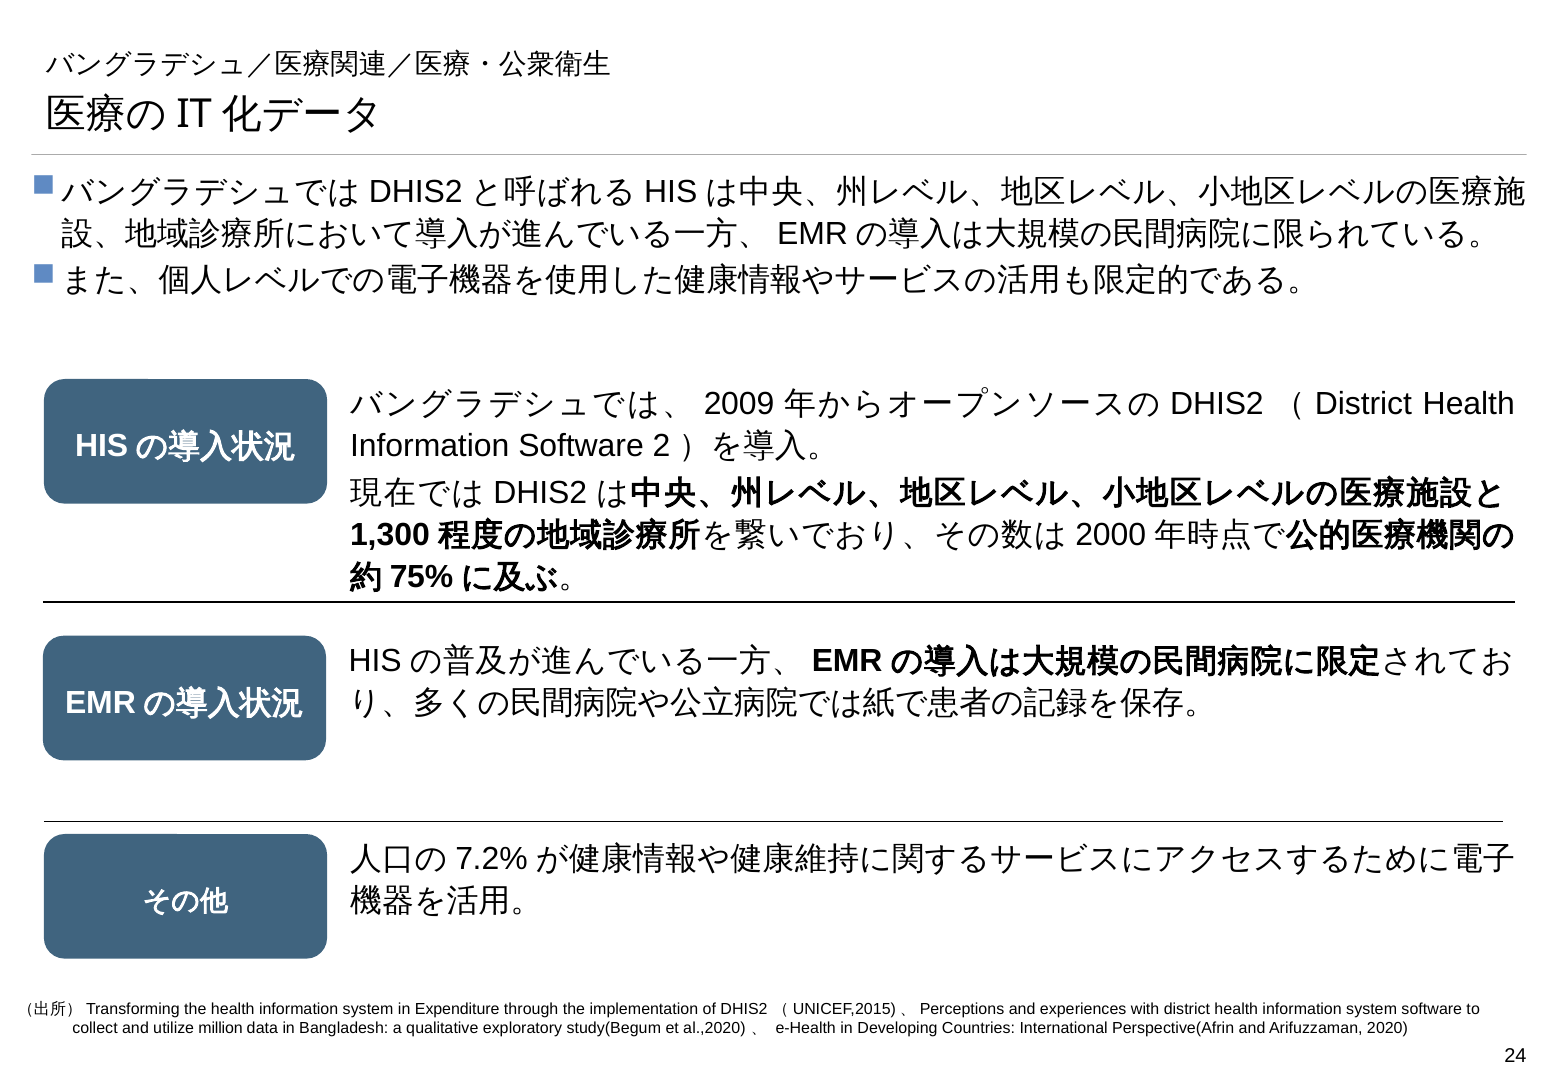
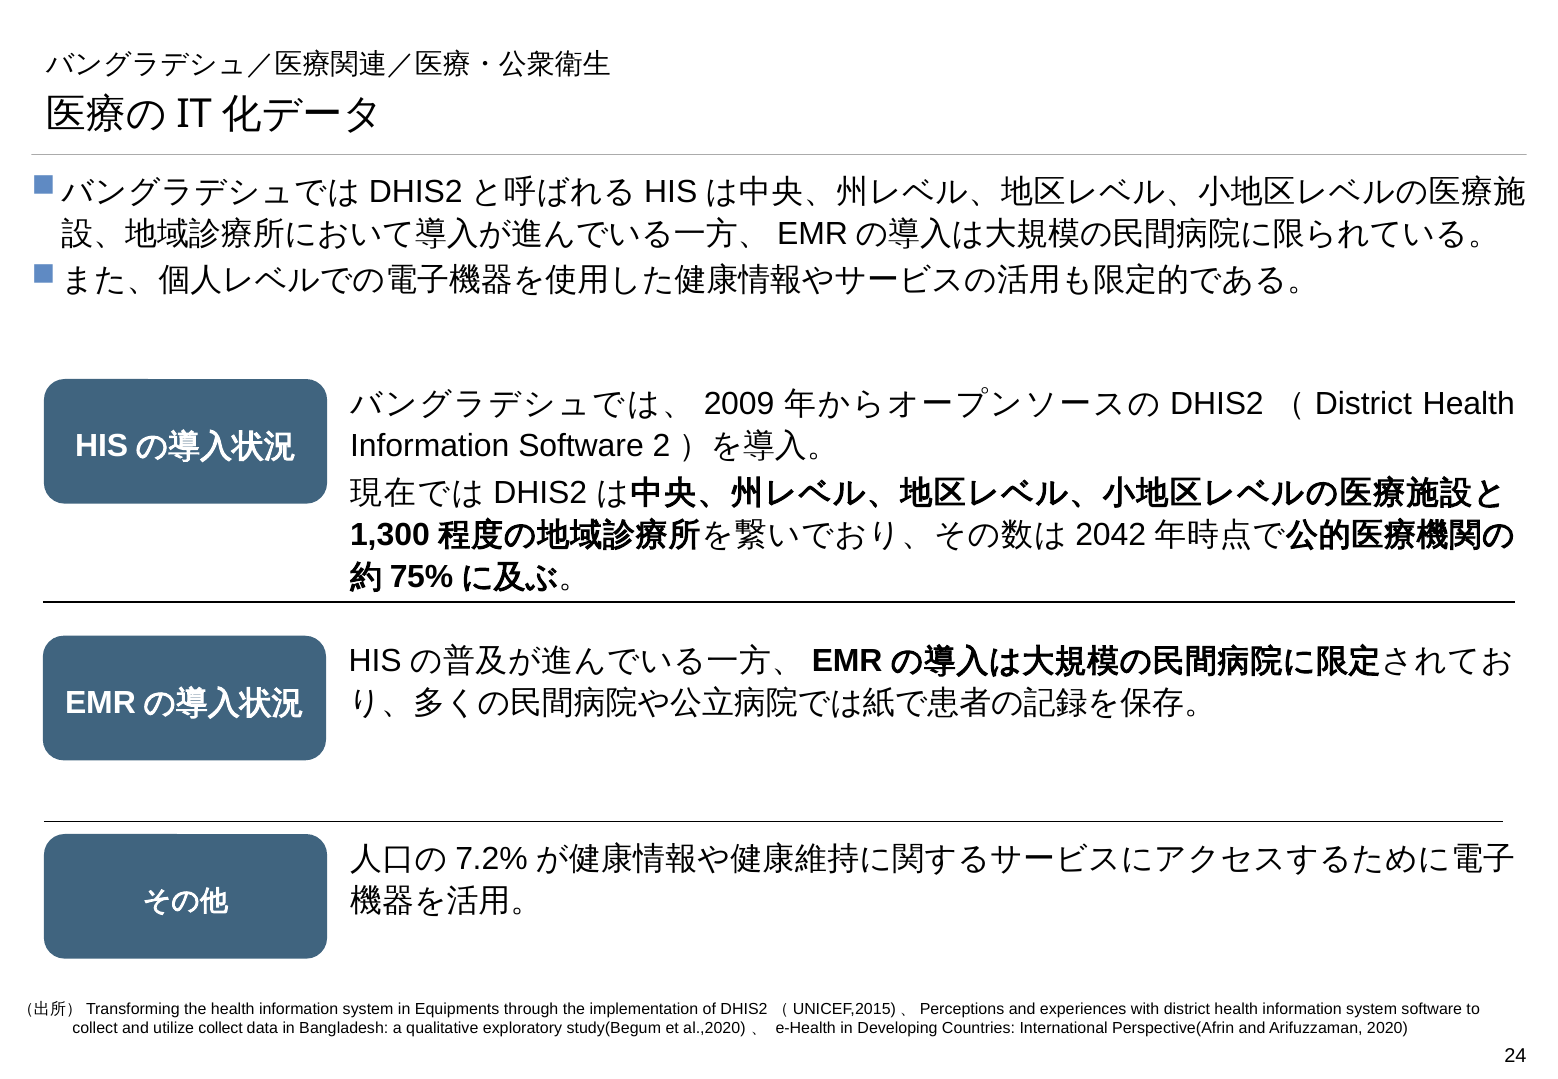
2000: 2000 -> 2042
Expenditure: Expenditure -> Equipments
utilize million: million -> collect
